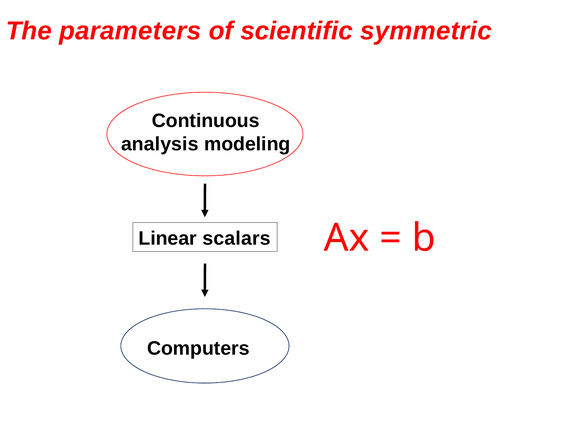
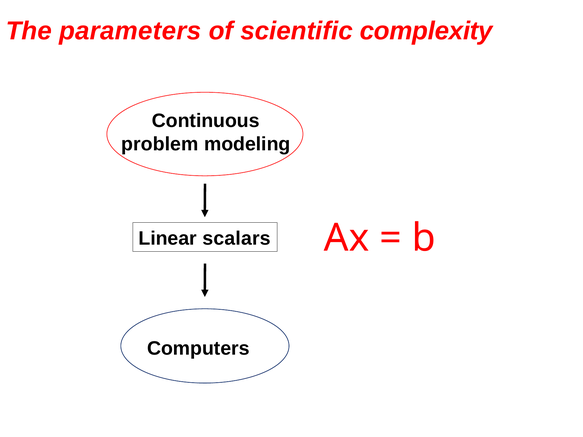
symmetric: symmetric -> complexity
analysis: analysis -> problem
